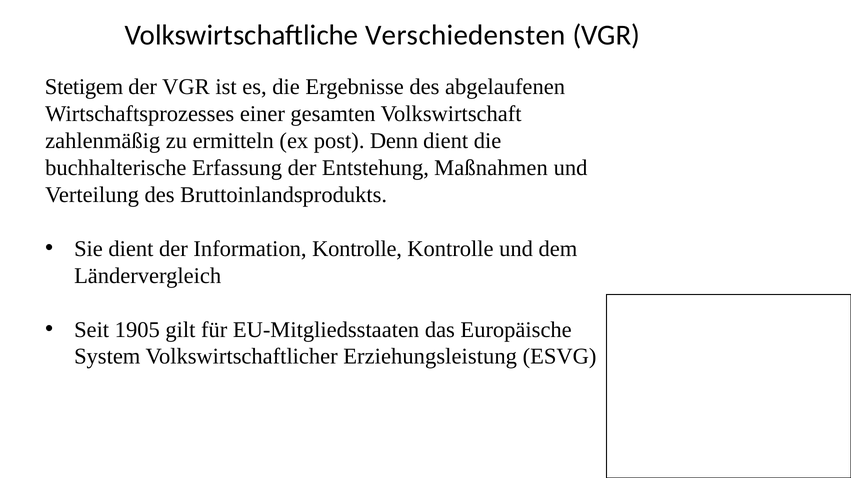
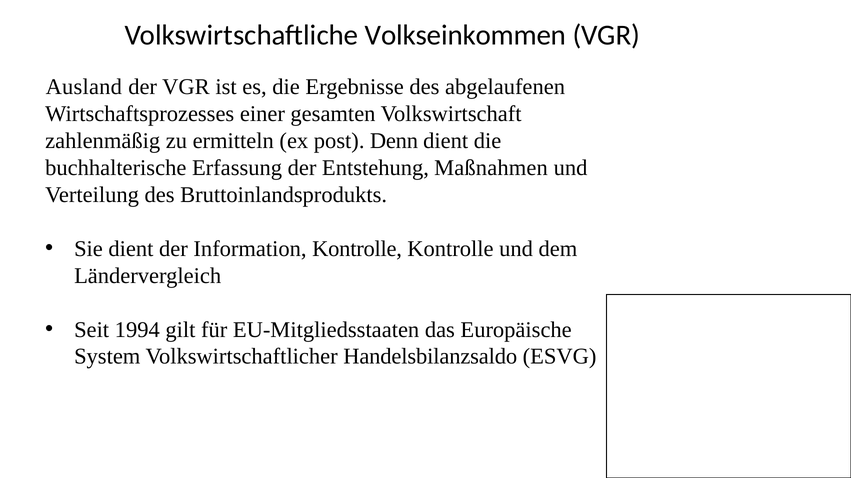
Verschiedensten: Verschiedensten -> Volkseinkommen
Stetigem: Stetigem -> Ausland
1905: 1905 -> 1994
Erziehungsleistung: Erziehungsleistung -> Handelsbilanzsaldo
